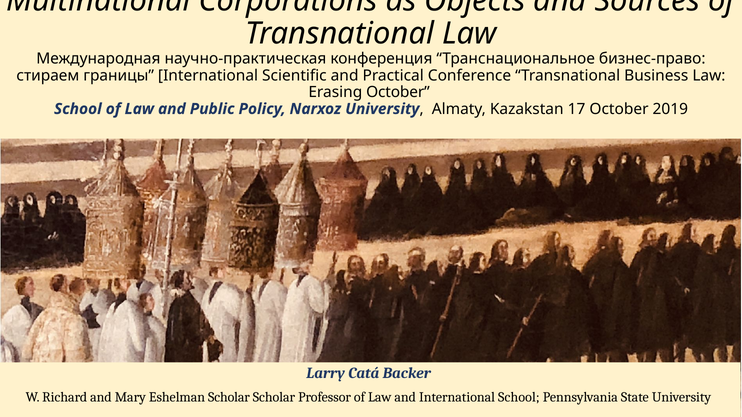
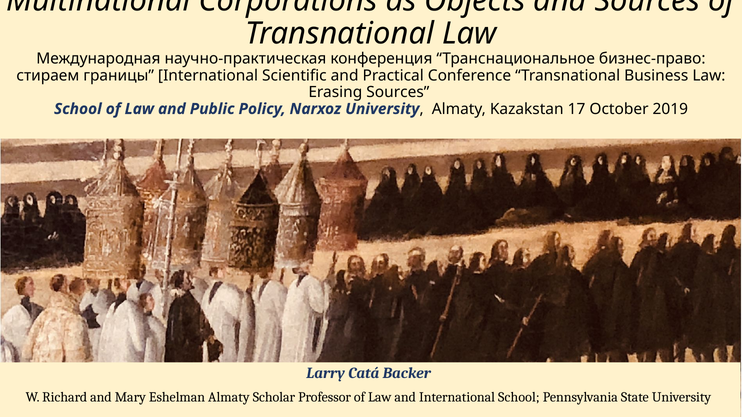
Erasing October: October -> Sources
Eshelman Scholar: Scholar -> Almaty
